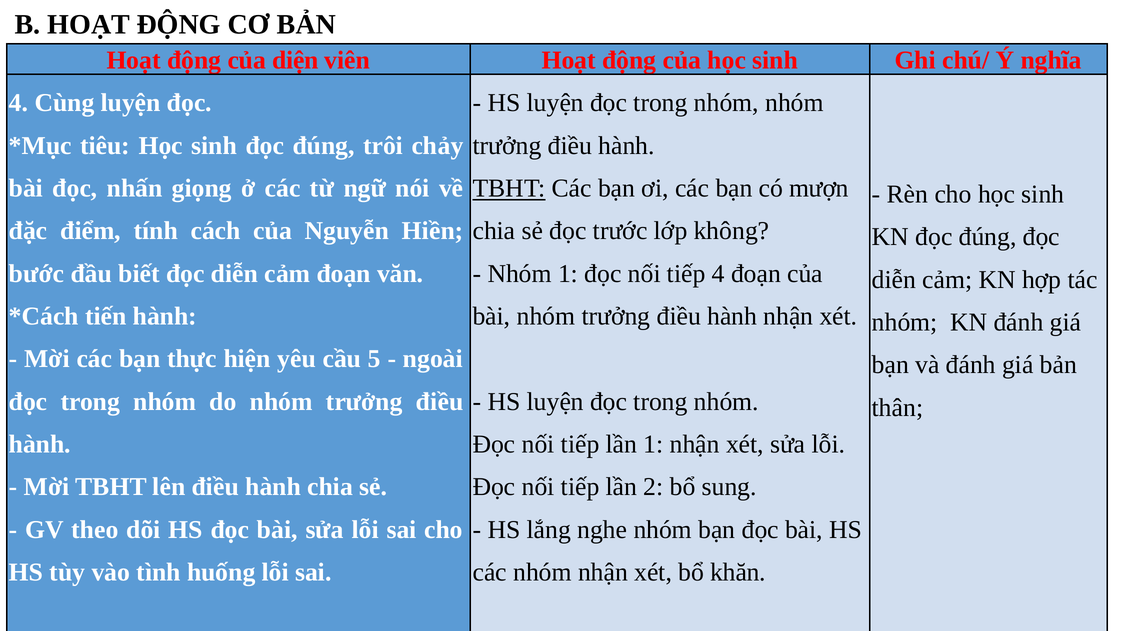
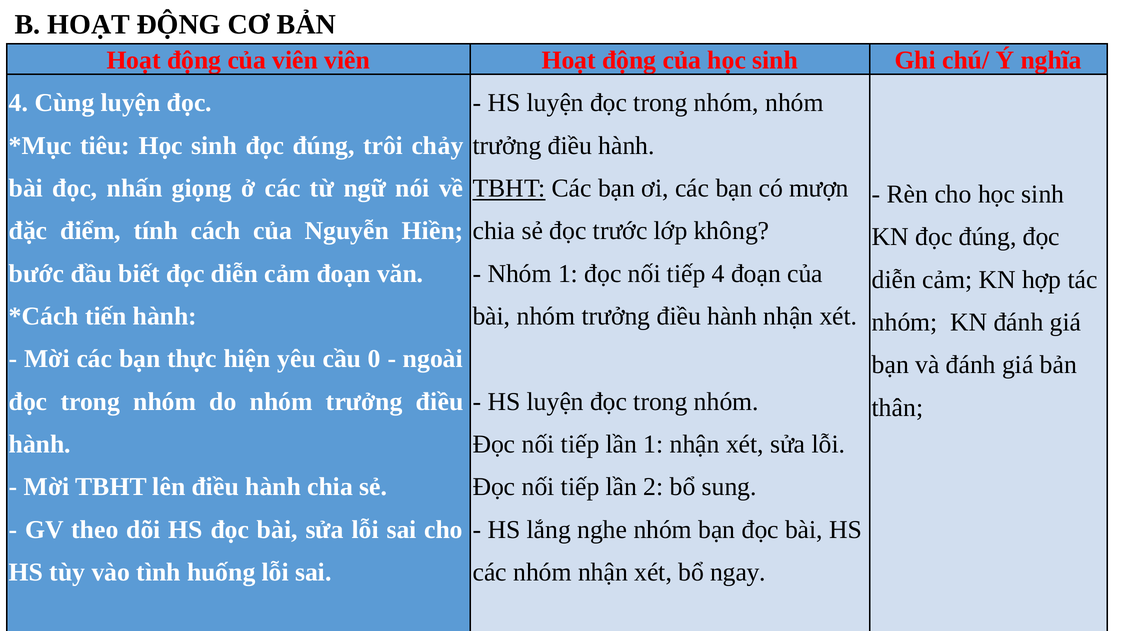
của diện: diện -> viên
5: 5 -> 0
khăn: khăn -> ngay
